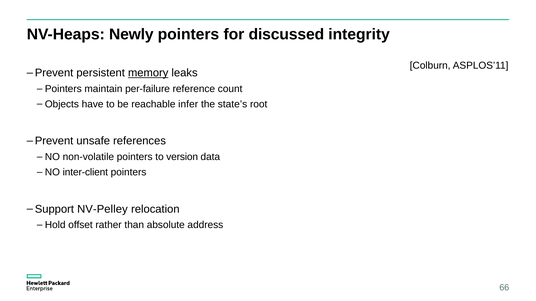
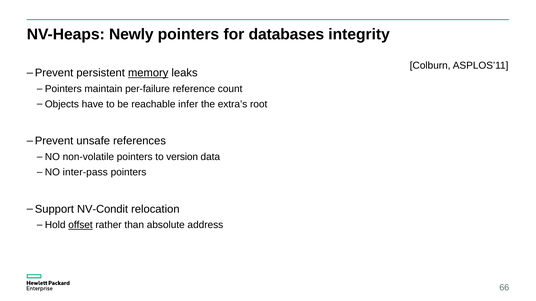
discussed: discussed -> databases
state’s: state’s -> extra’s
inter-client: inter-client -> inter-pass
NV-Pelley: NV-Pelley -> NV-Condit
offset underline: none -> present
